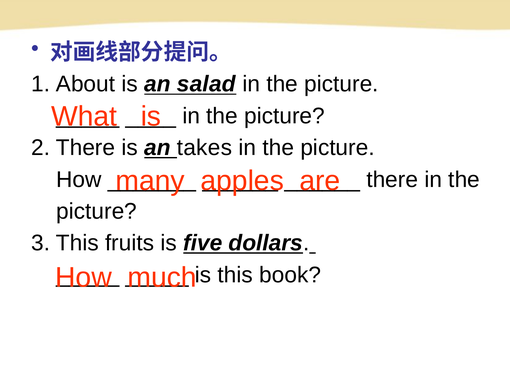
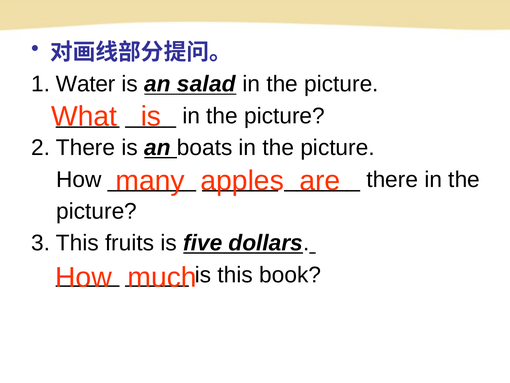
About: About -> Water
takes: takes -> boats
